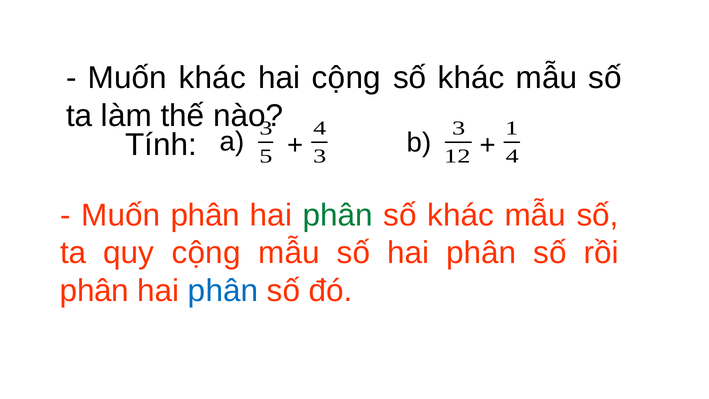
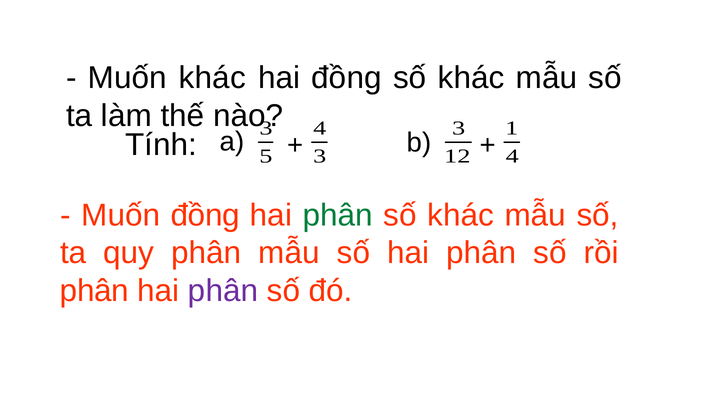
hai cộng: cộng -> đồng
Muốn phân: phân -> đồng
quy cộng: cộng -> phân
phân at (223, 291) colour: blue -> purple
